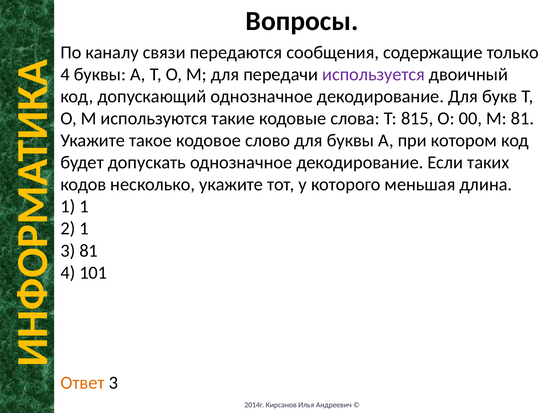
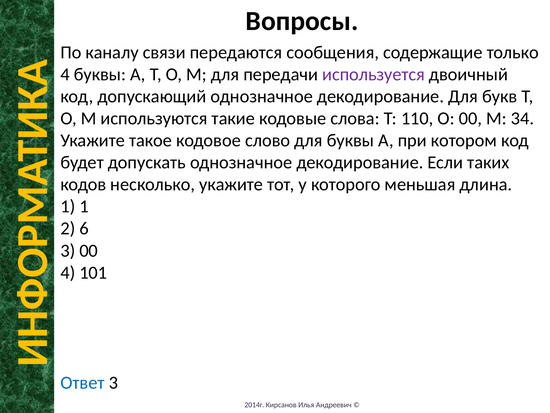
815: 815 -> 110
М 81: 81 -> 34
2 1: 1 -> 6
3 81: 81 -> 00
Ответ colour: orange -> blue
